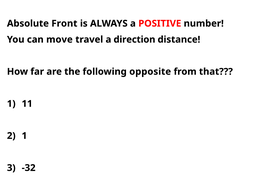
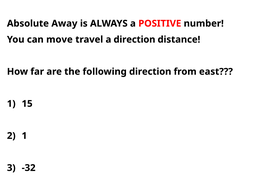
Front: Front -> Away
following opposite: opposite -> direction
that: that -> east
11: 11 -> 15
